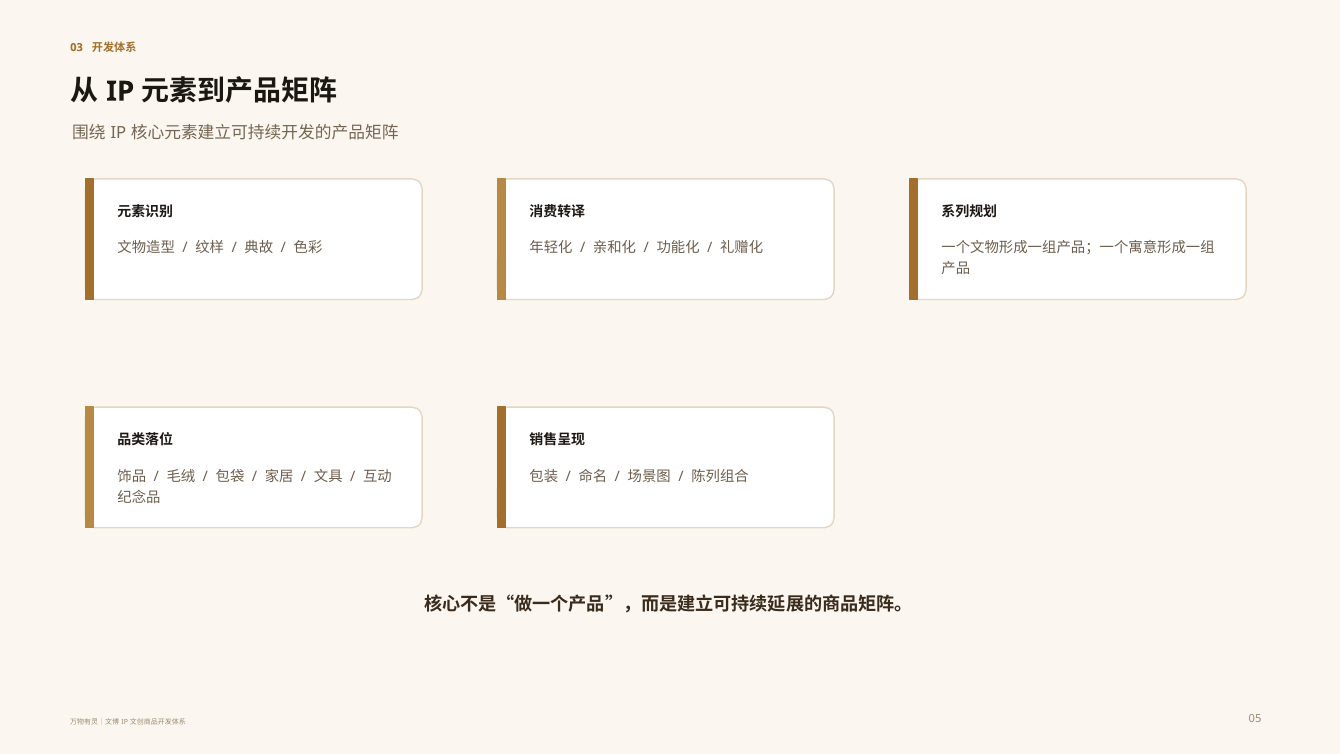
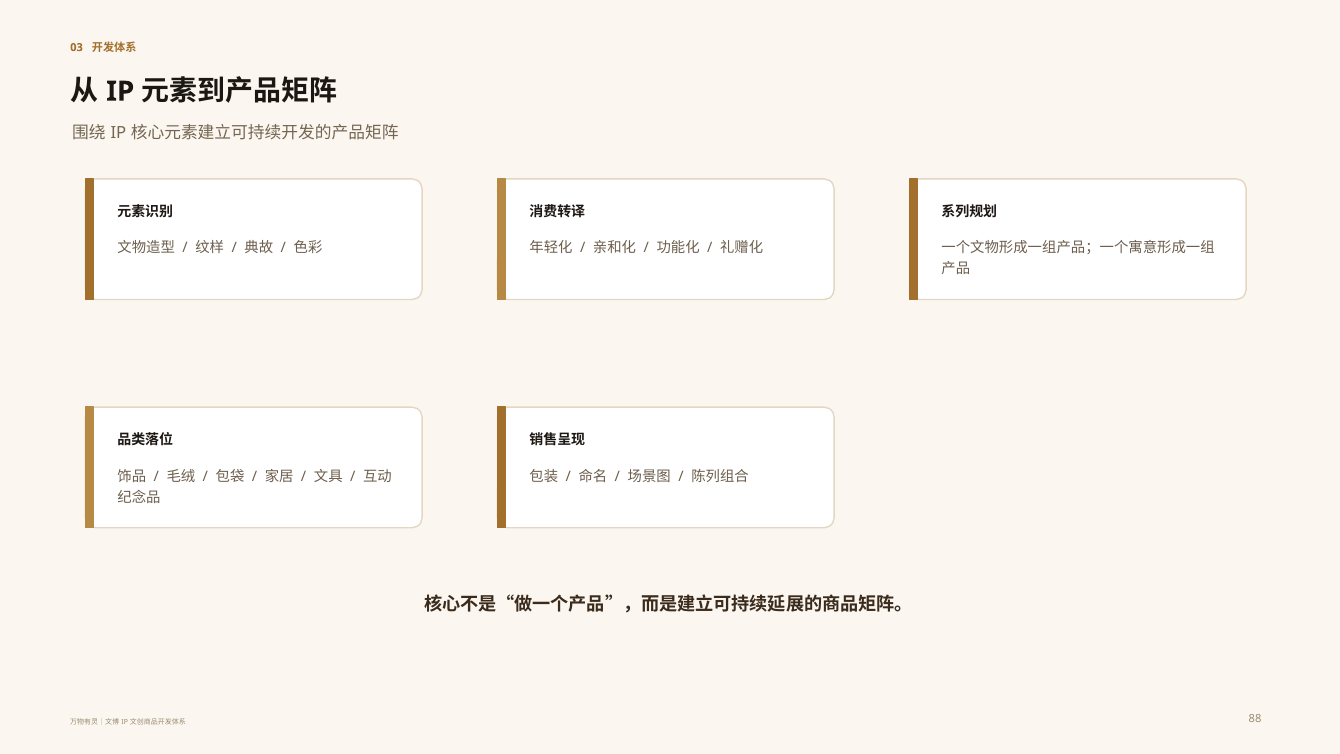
05: 05 -> 88
